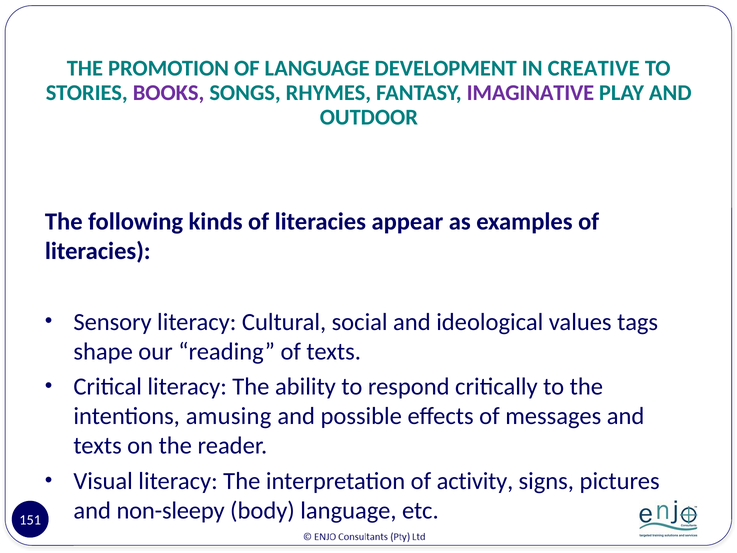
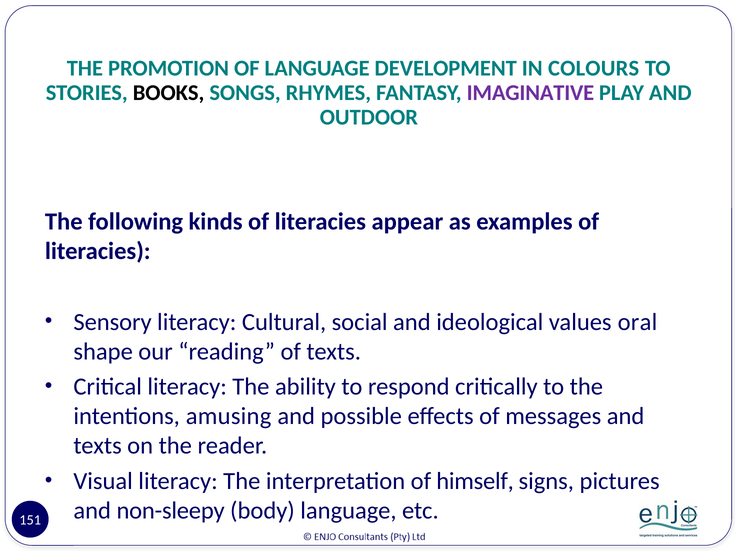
CREATIVE: CREATIVE -> COLOURS
BOOKS colour: purple -> black
tags: tags -> oral
activity: activity -> himself
